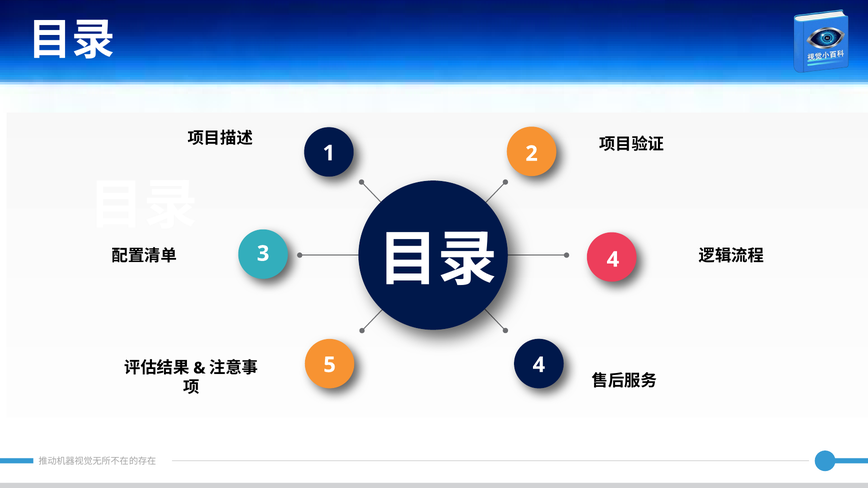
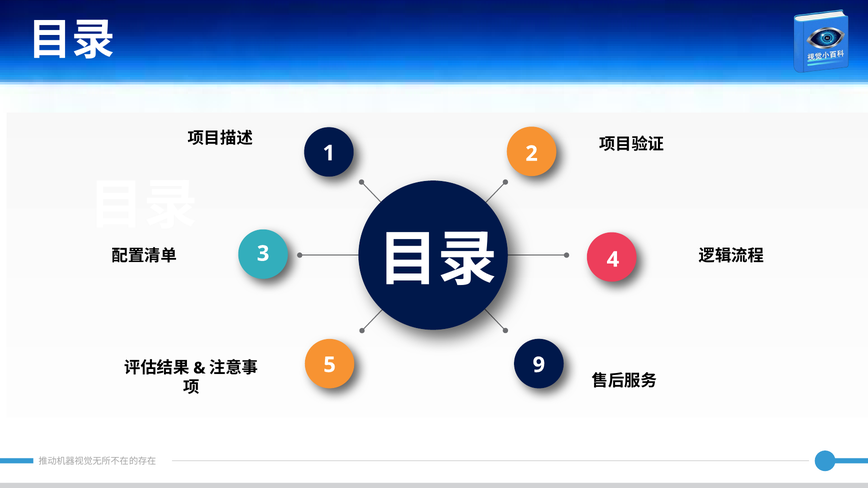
5 4: 4 -> 9
